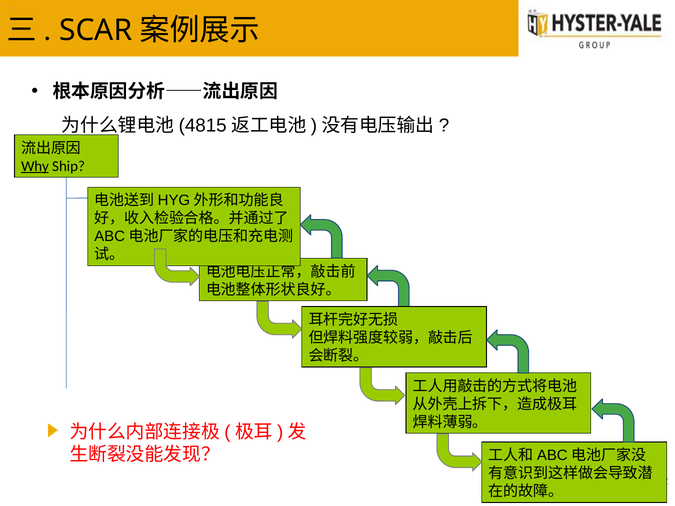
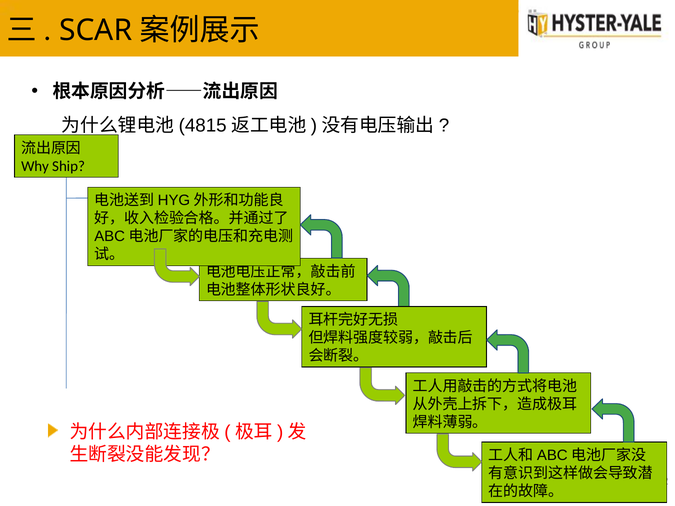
Why underline: present -> none
